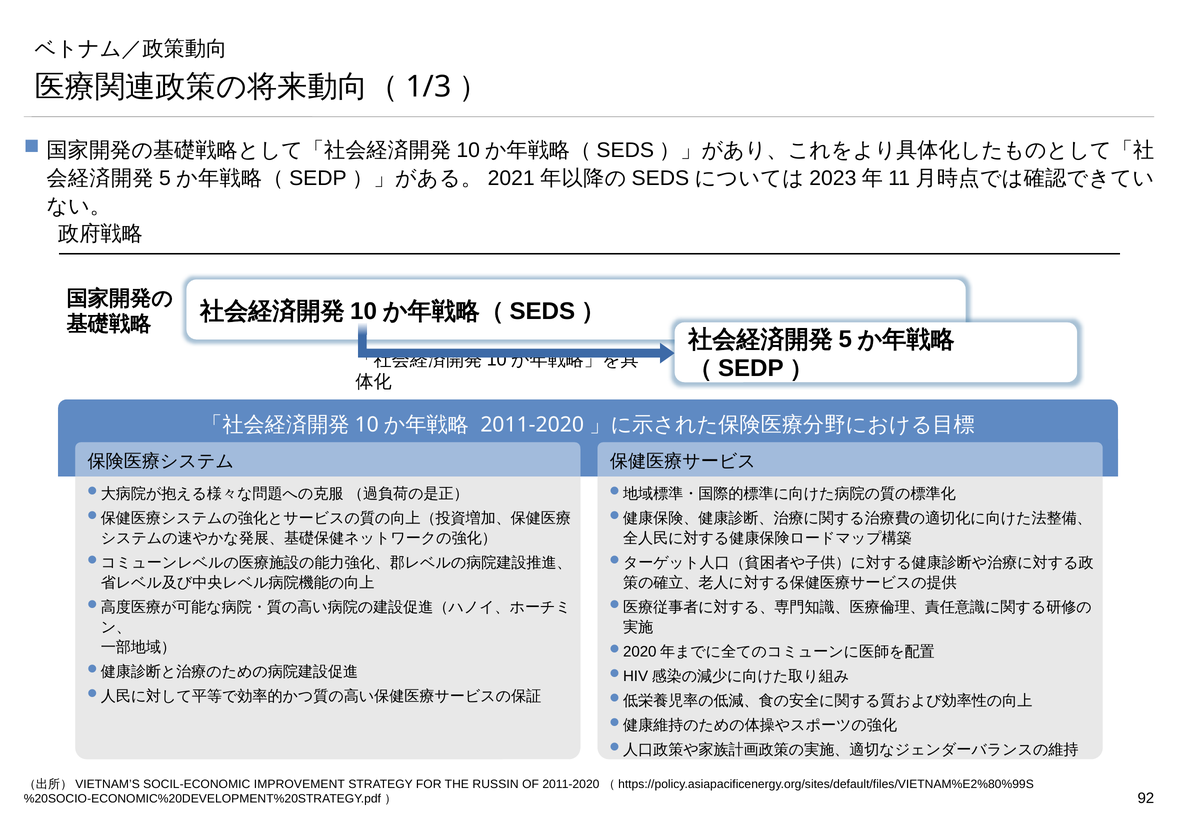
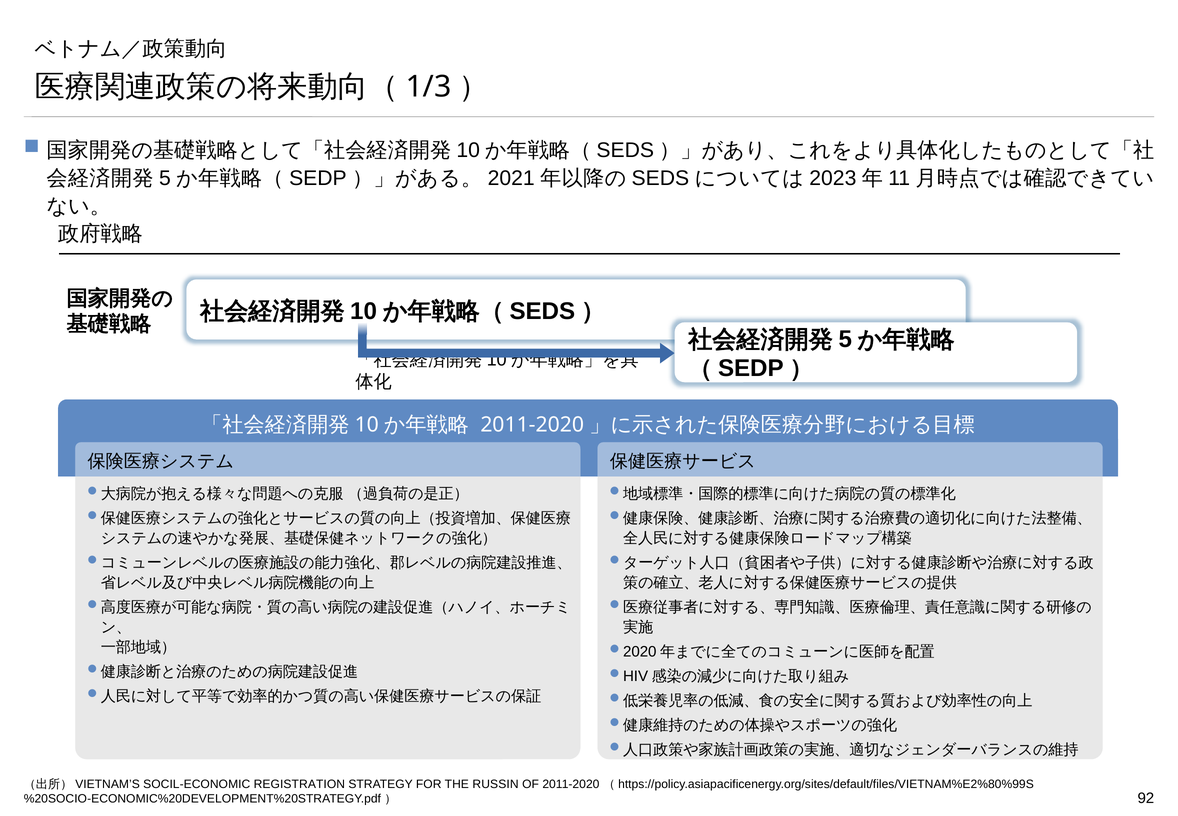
IMPROVEMENT: IMPROVEMENT -> REGISTRATION
